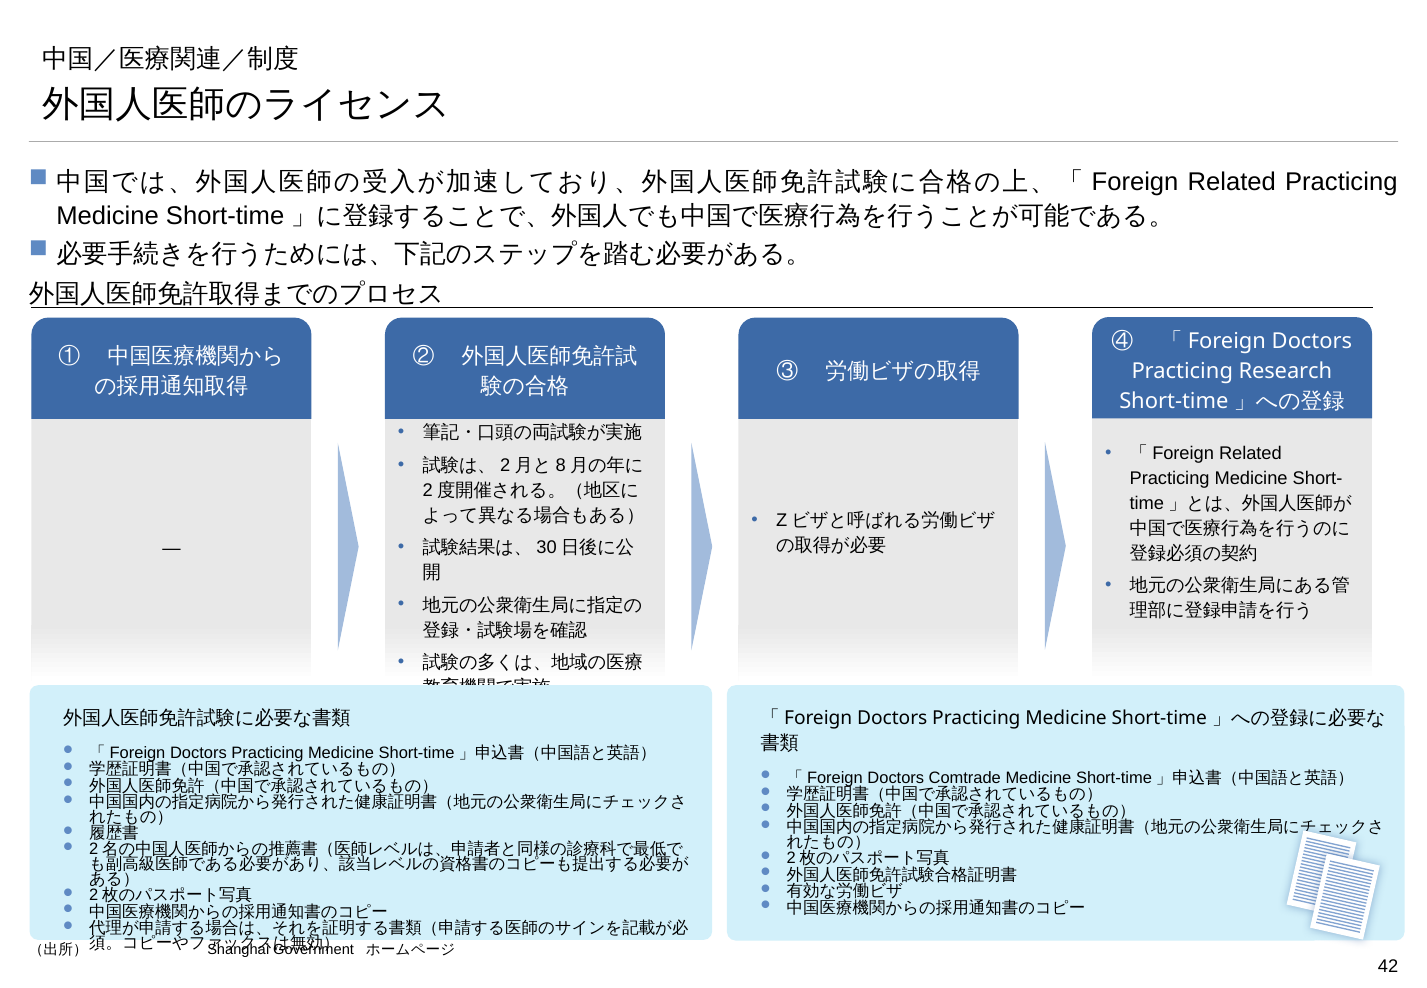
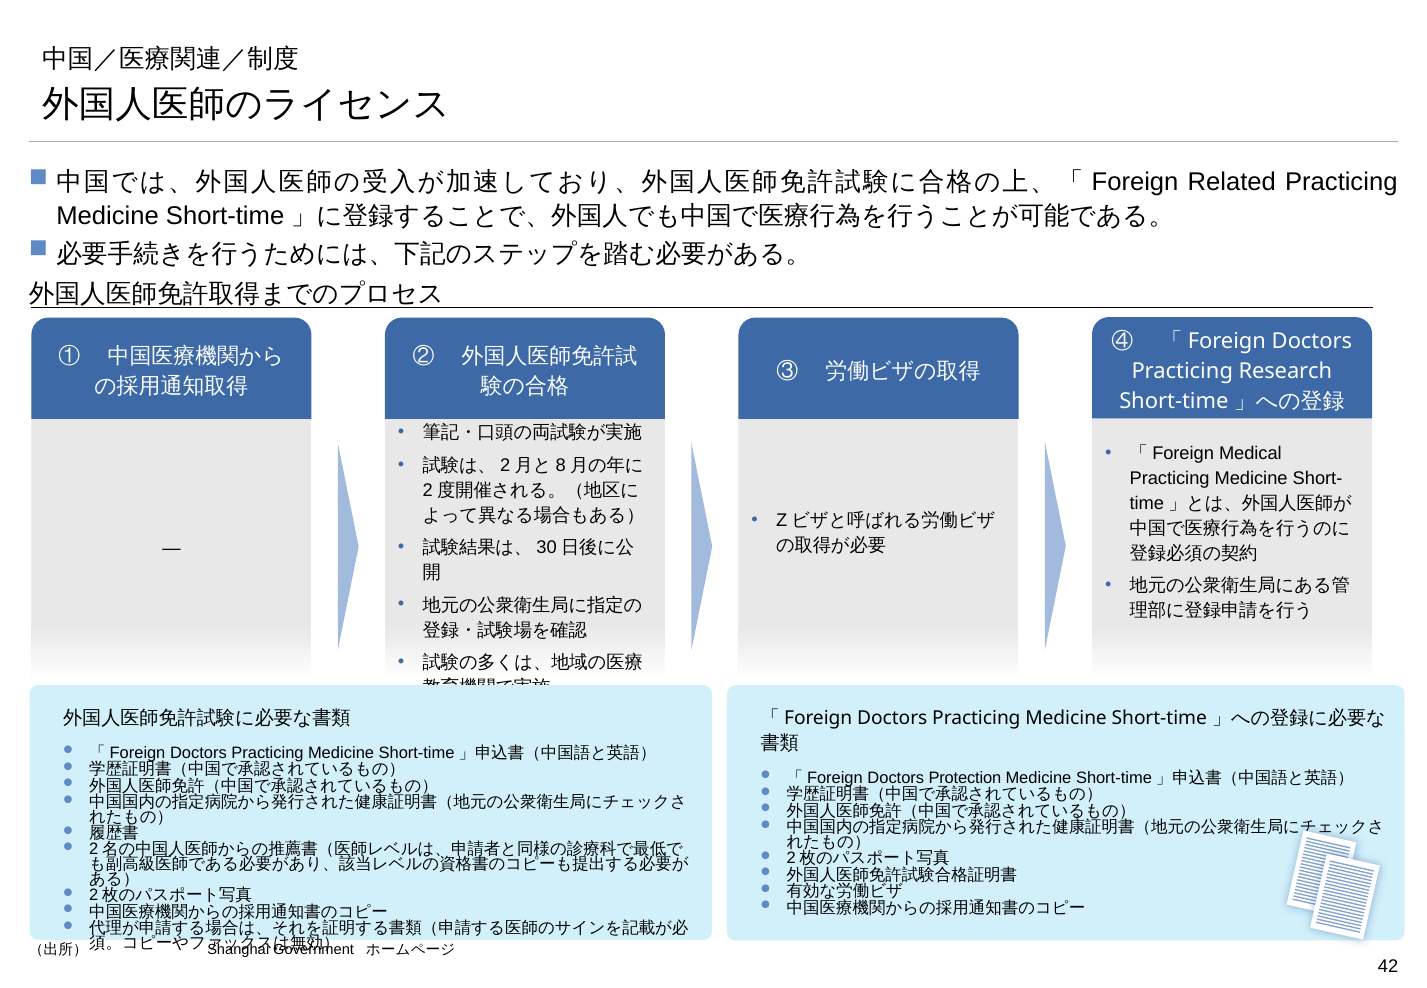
「Foreign Related: Related -> Medical
Comtrade: Comtrade -> Protection
